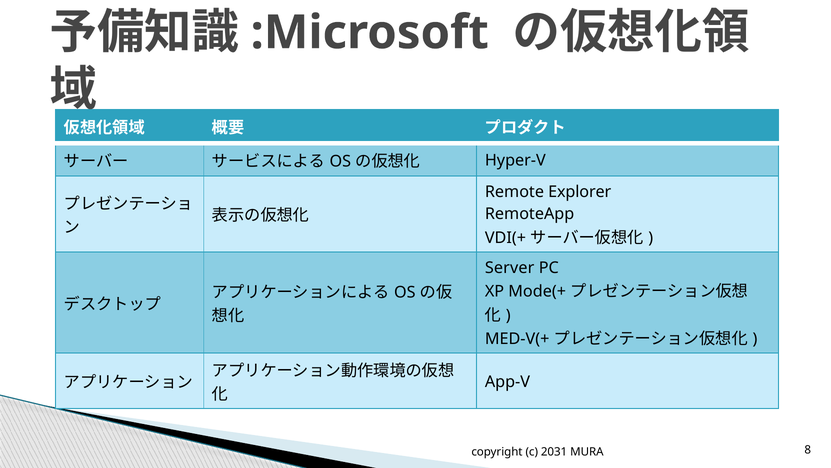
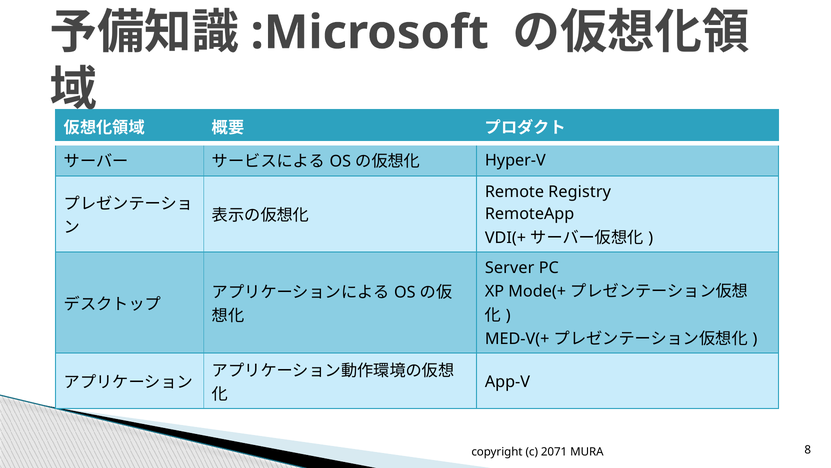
Explorer: Explorer -> Registry
2031: 2031 -> 2071
